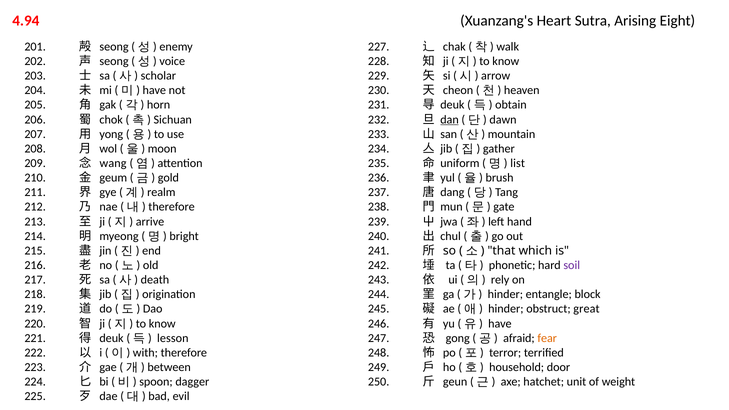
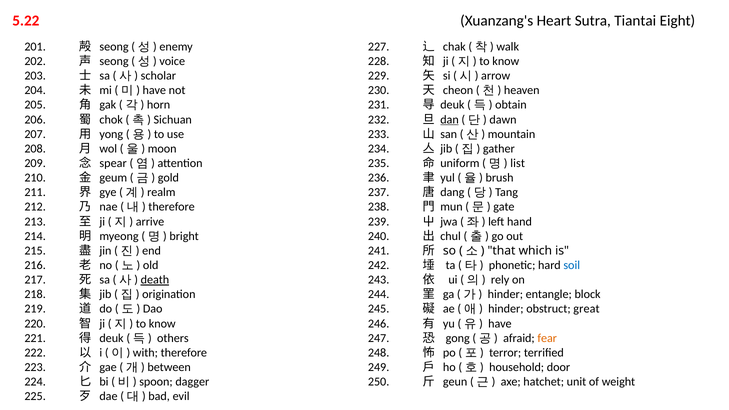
4.94: 4.94 -> 5.22
Arising: Arising -> Tiantai
wang: wang -> spear
soil colour: purple -> blue
death underline: none -> present
lesson: lesson -> others
